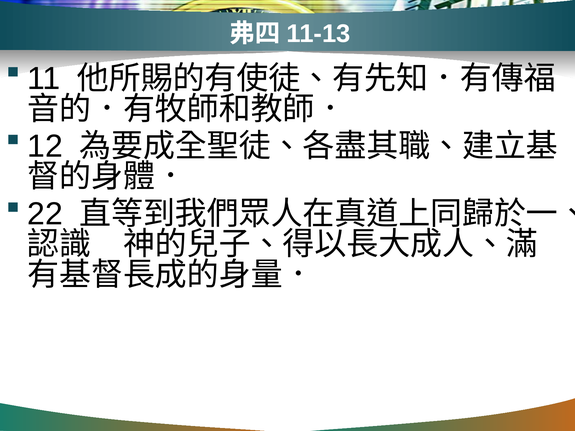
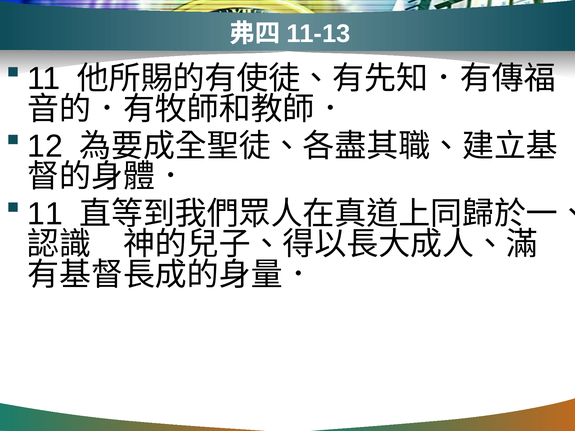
22 at (45, 214): 22 -> 11
